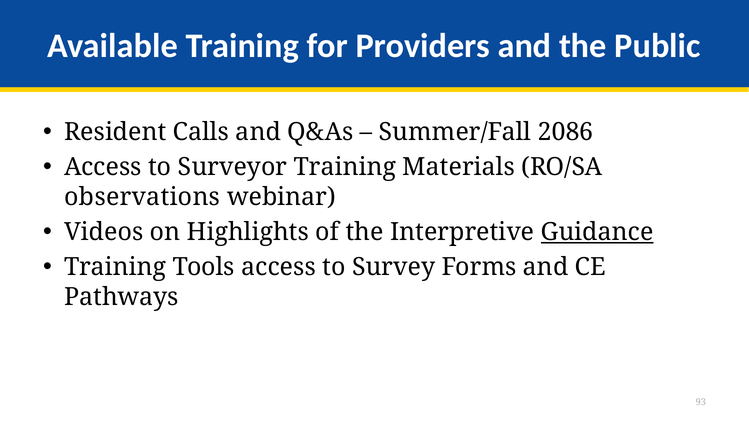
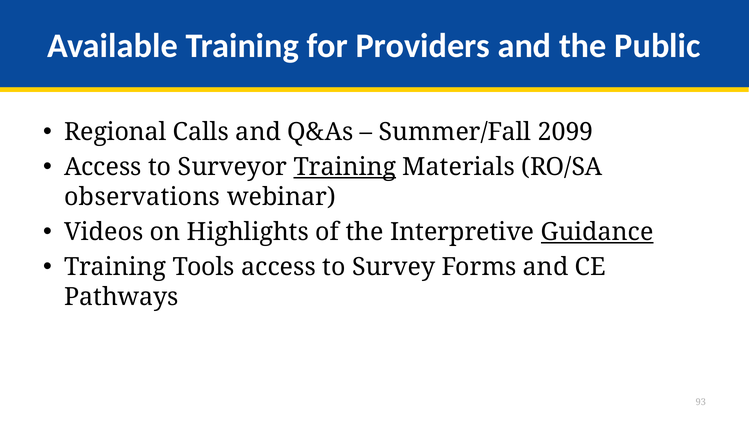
Resident: Resident -> Regional
2086: 2086 -> 2099
Training at (345, 167) underline: none -> present
